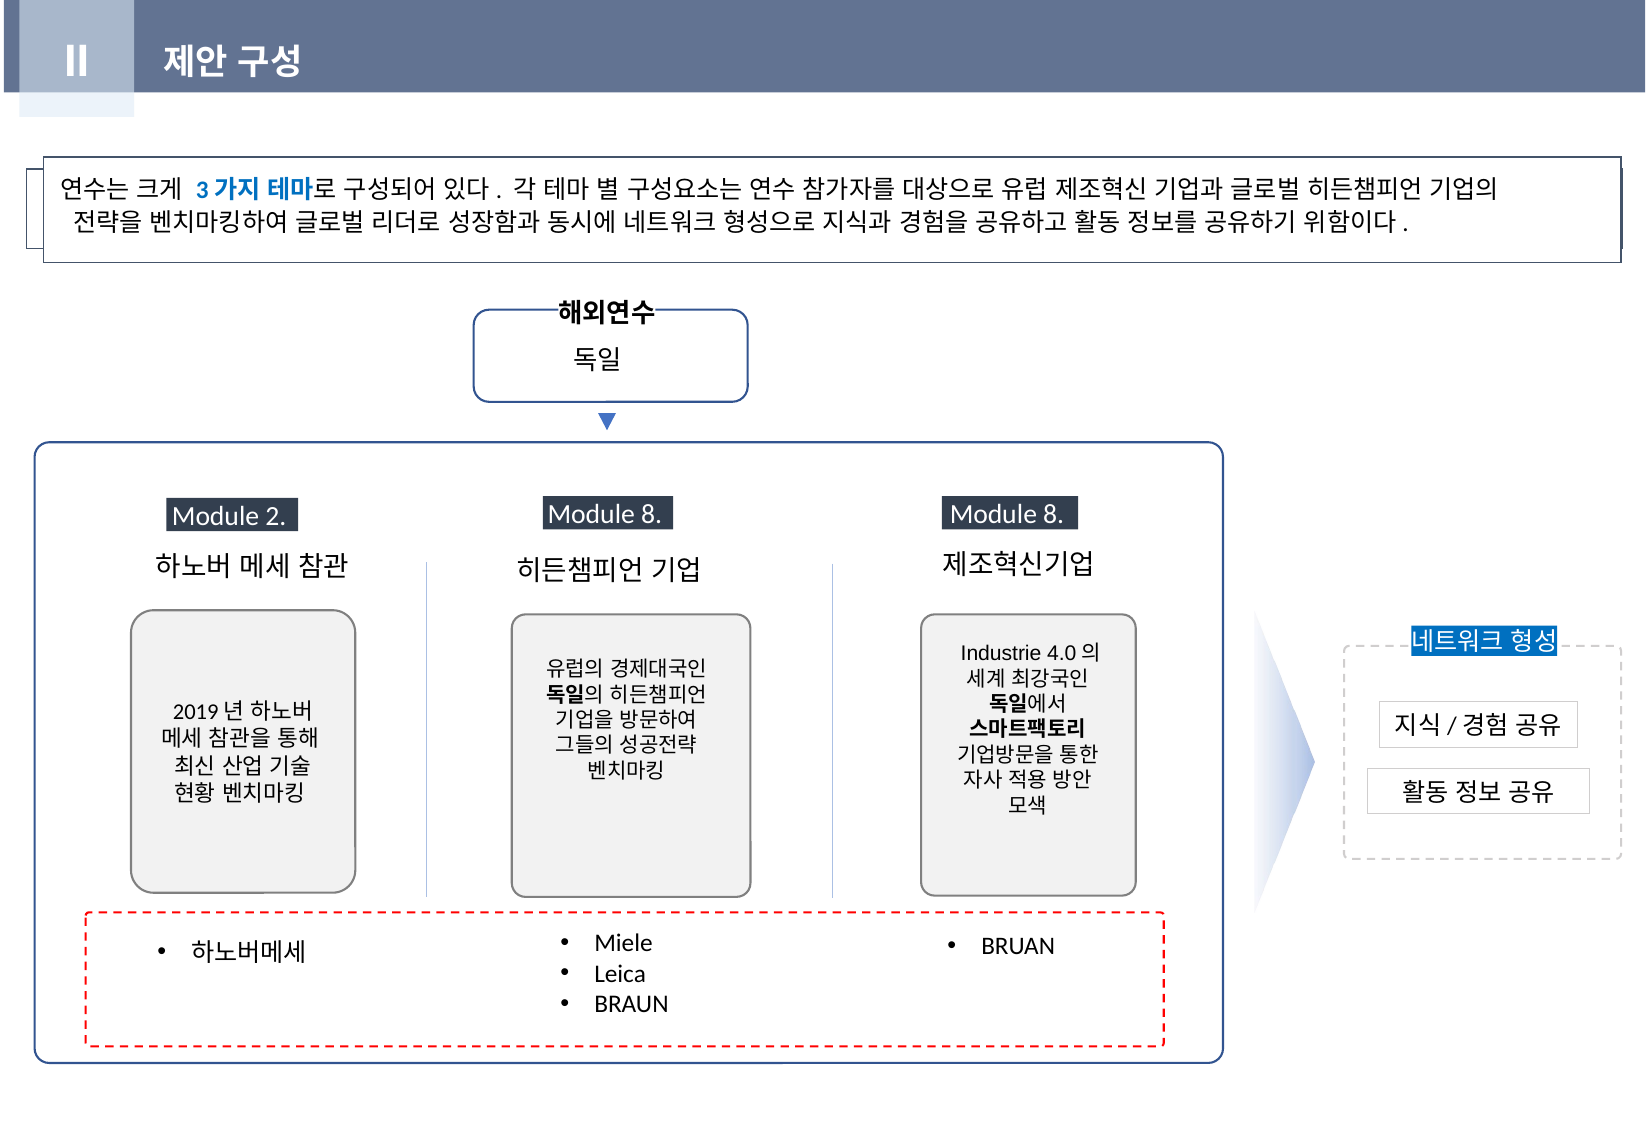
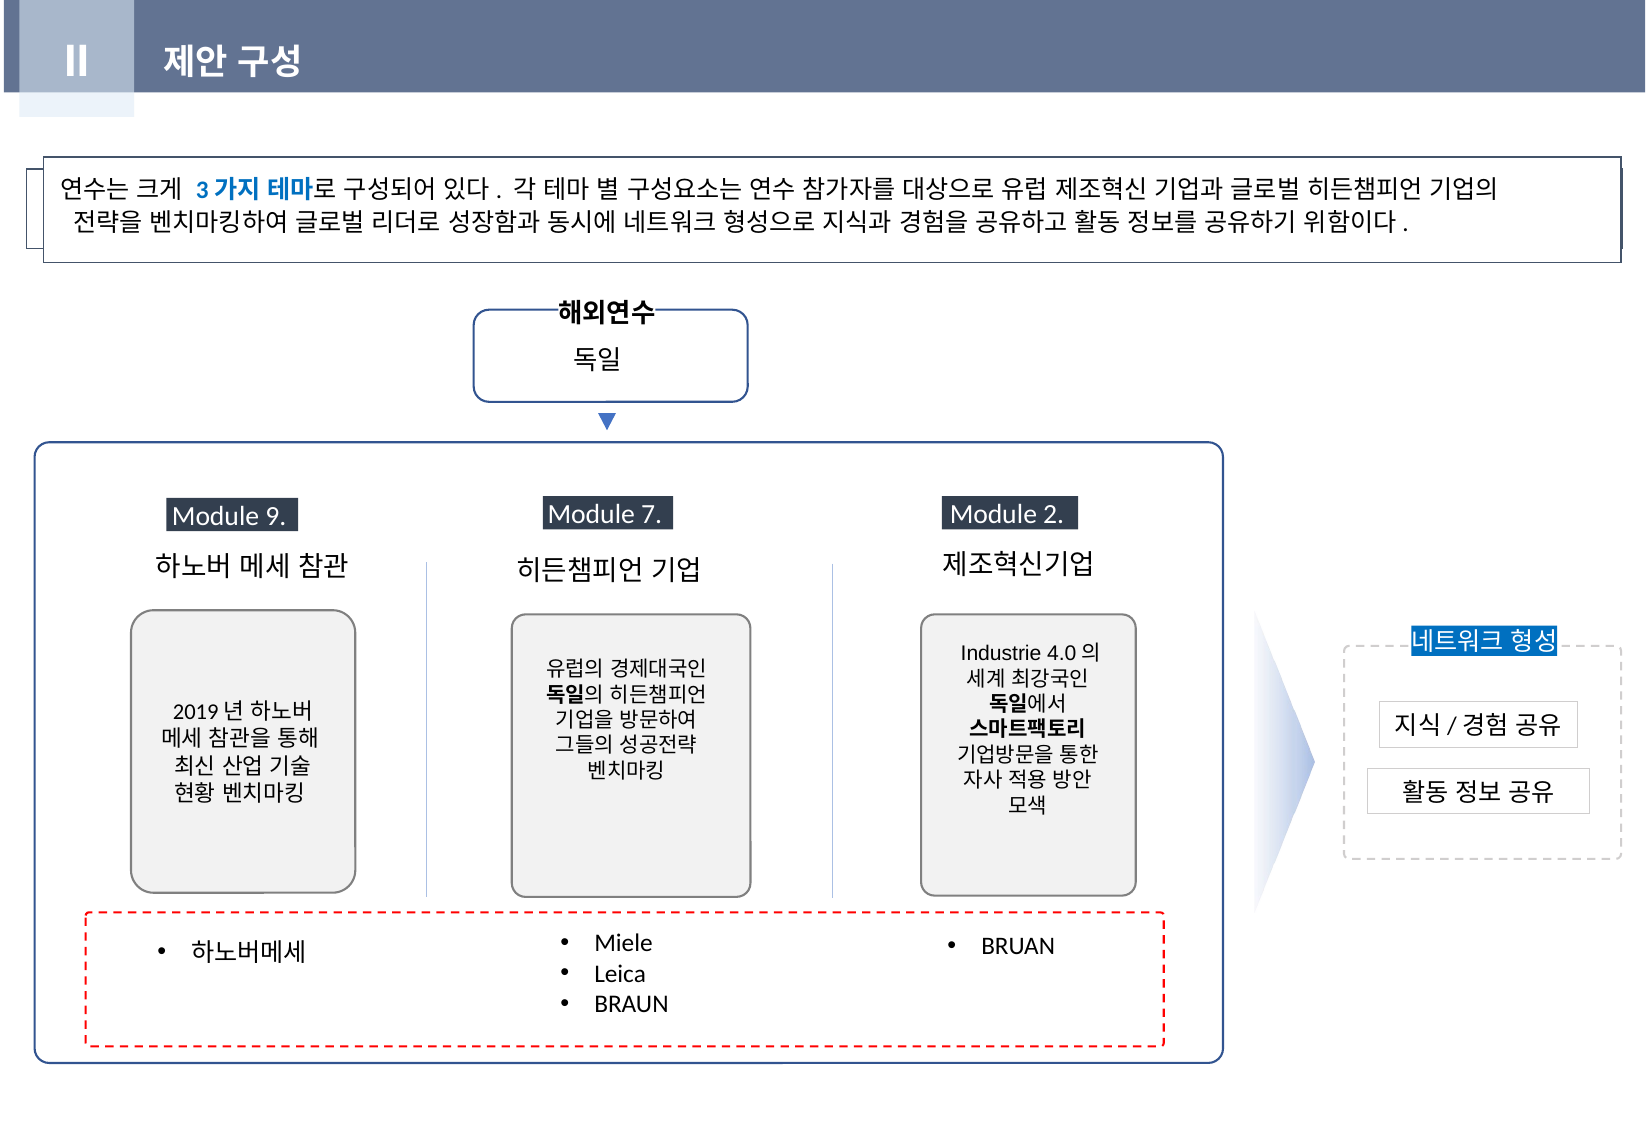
8 at (652, 515): 8 -> 7
8 at (1054, 515): 8 -> 2
2: 2 -> 9
